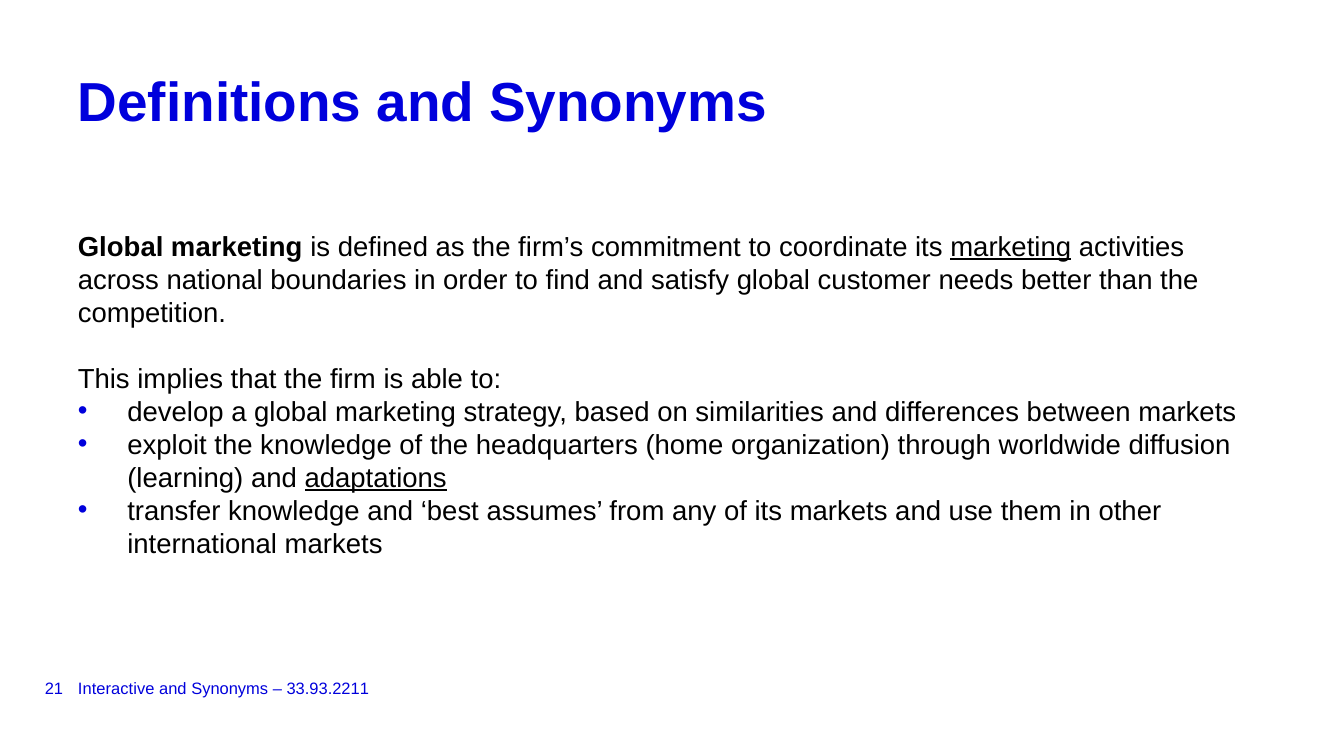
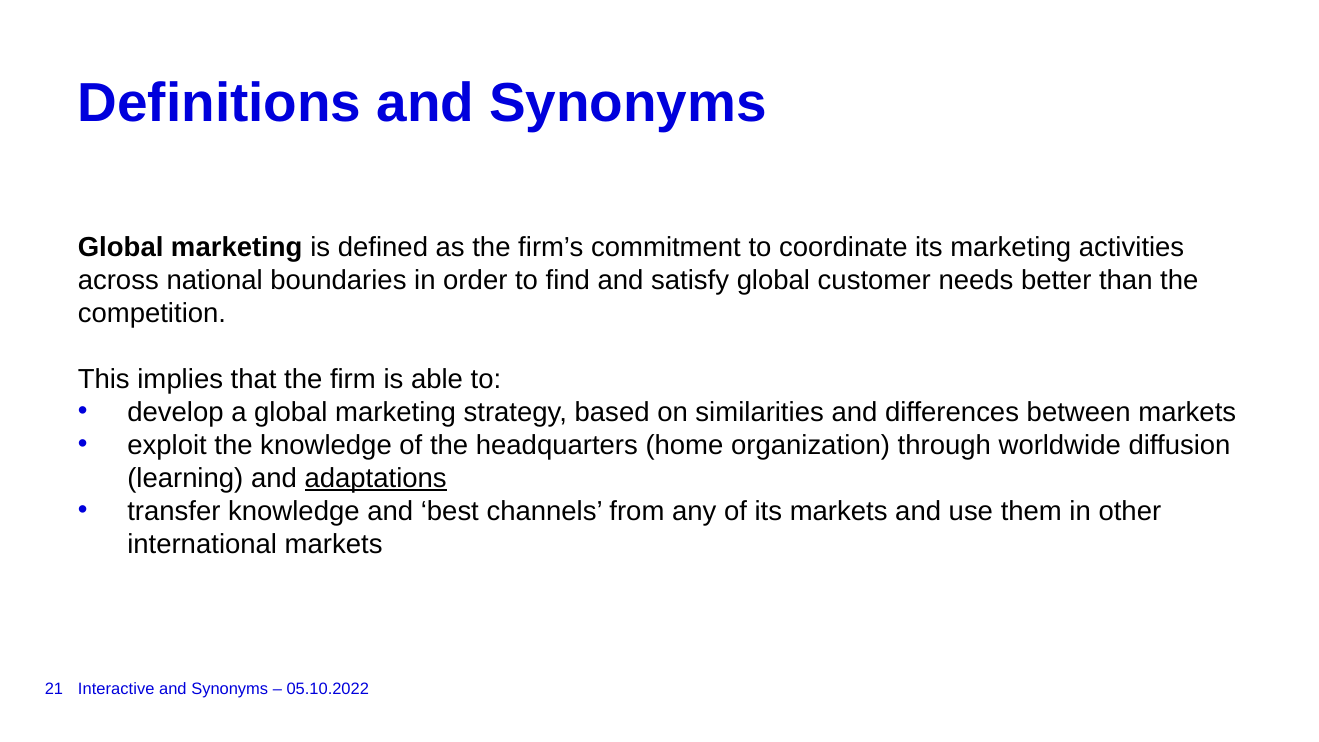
marketing at (1011, 247) underline: present -> none
assumes: assumes -> channels
33.93.2211: 33.93.2211 -> 05.10.2022
